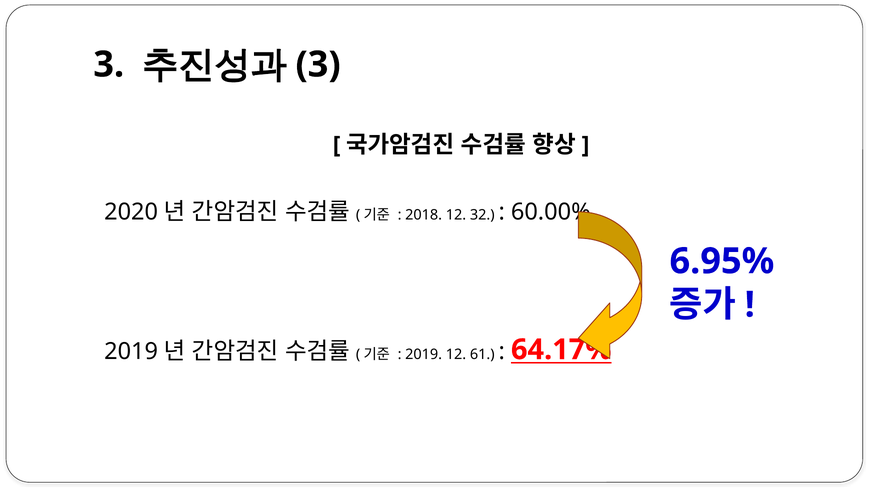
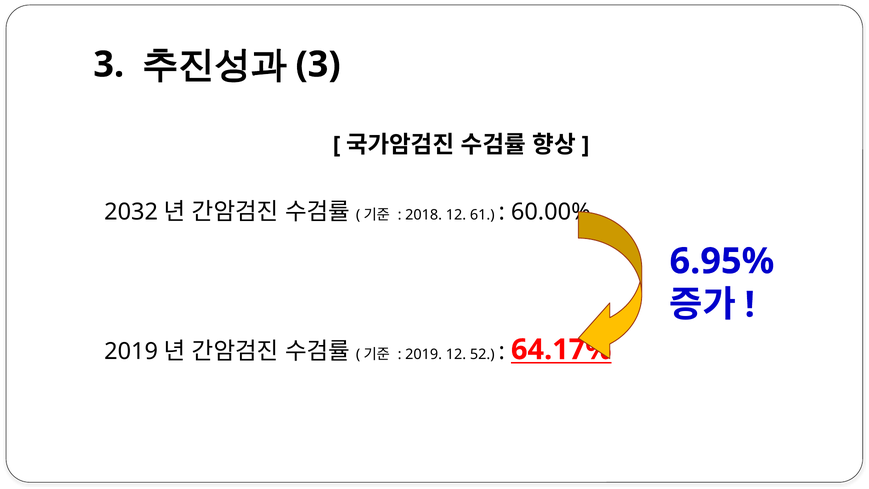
2020: 2020 -> 2032
32: 32 -> 61
61: 61 -> 52
